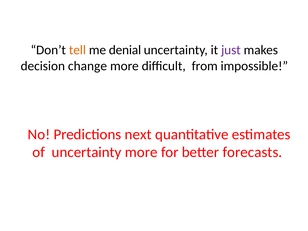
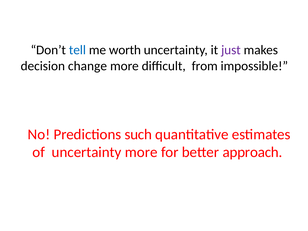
tell colour: orange -> blue
denial: denial -> worth
next: next -> such
forecasts: forecasts -> approach
